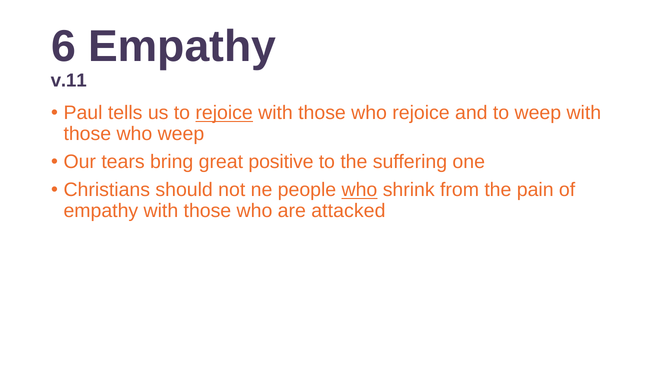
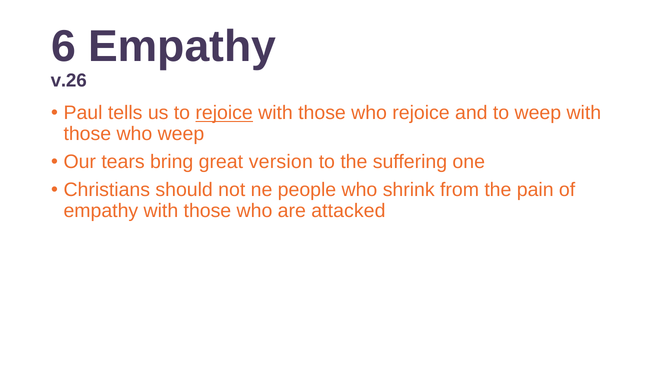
v.11: v.11 -> v.26
positive: positive -> version
who at (359, 190) underline: present -> none
